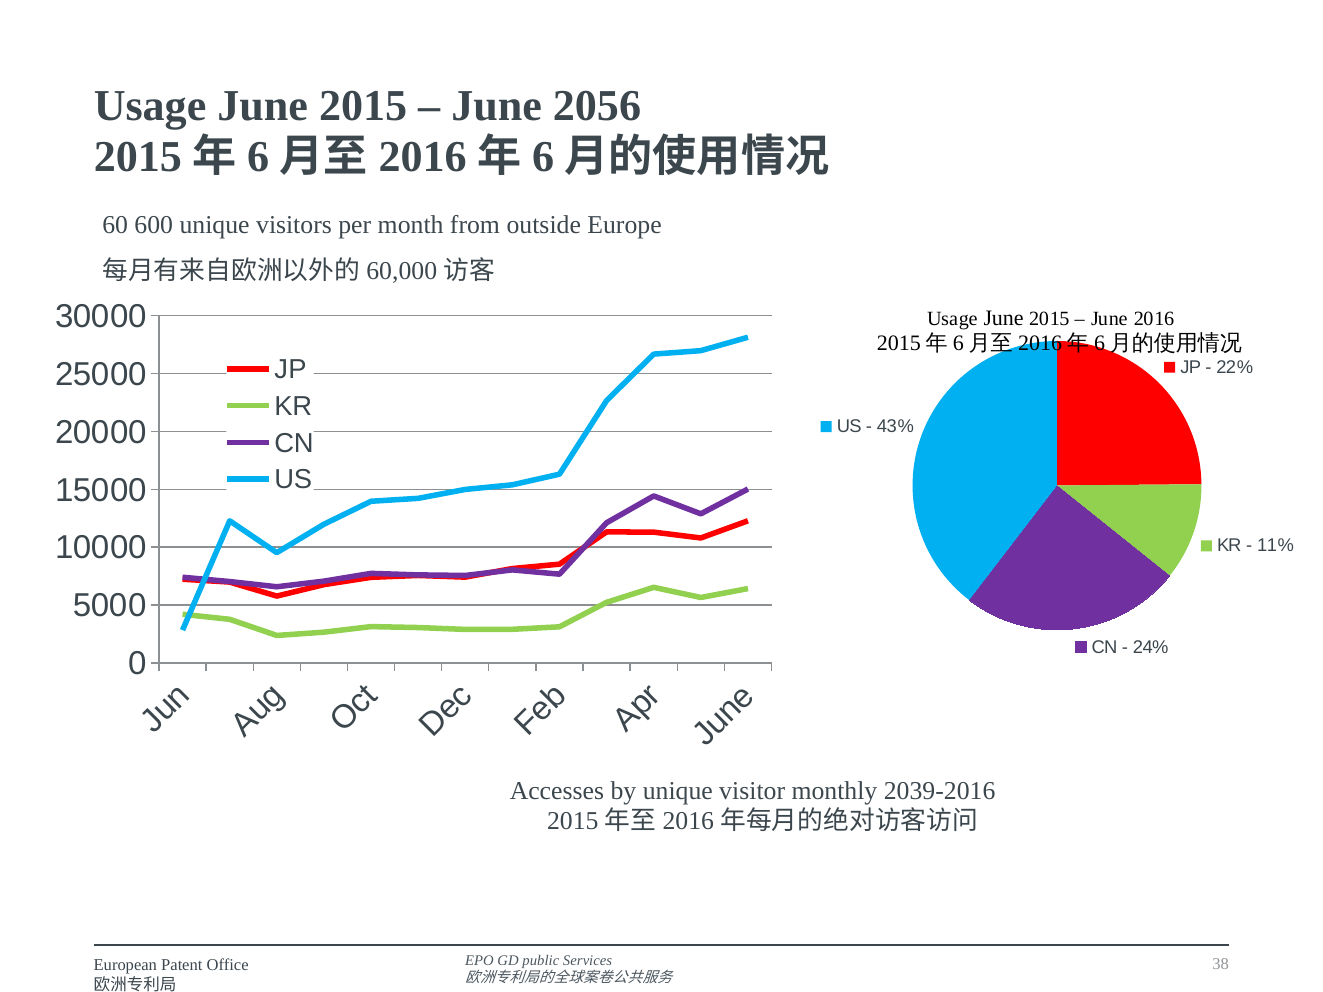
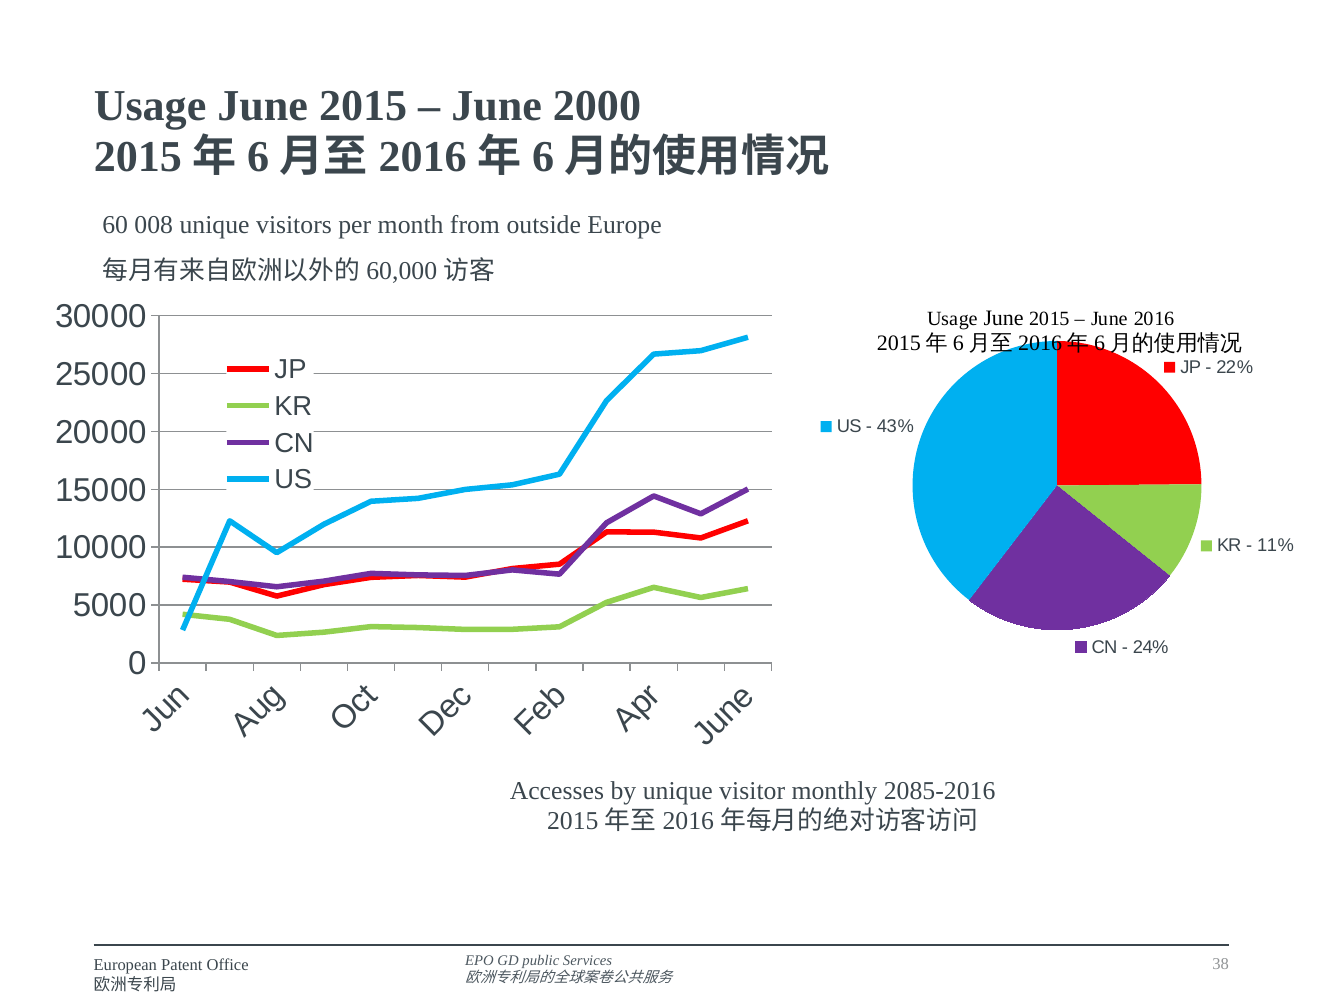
2056: 2056 -> 2000
600: 600 -> 008
2039-2016: 2039-2016 -> 2085-2016
